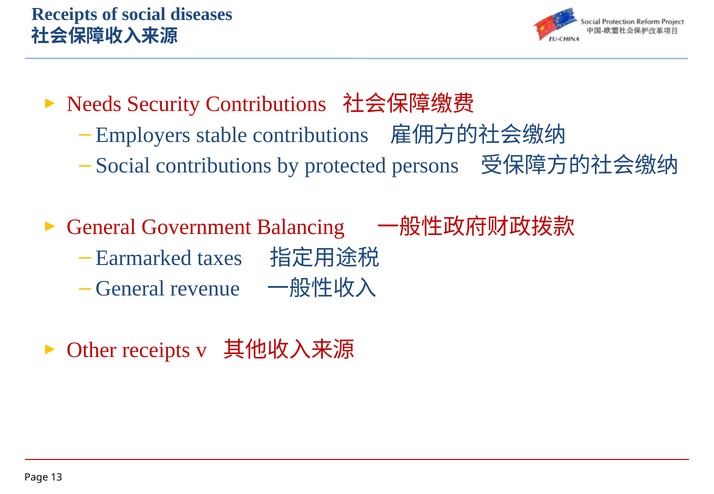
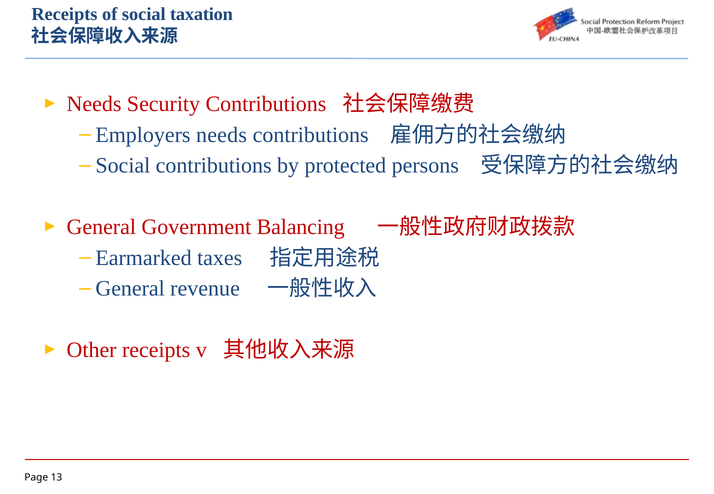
diseases: diseases -> taxation
Employers stable: stable -> needs
